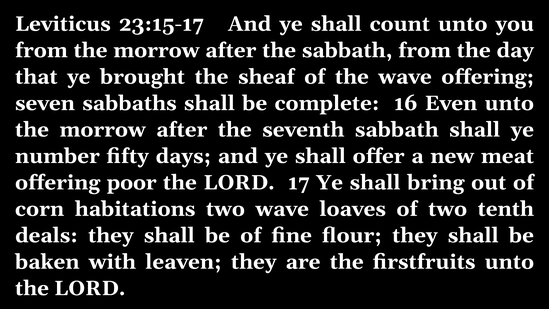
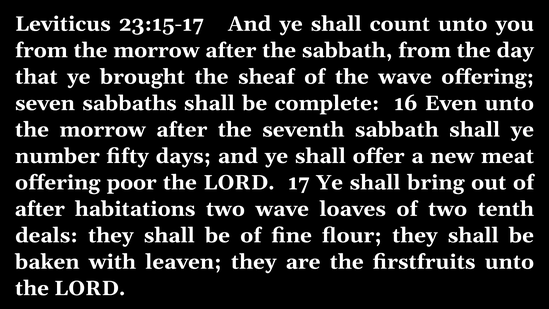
corn at (40, 209): corn -> after
